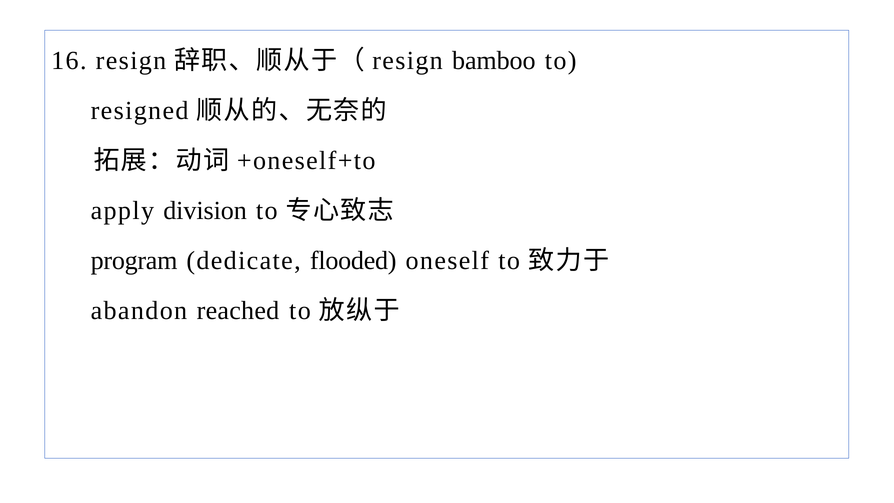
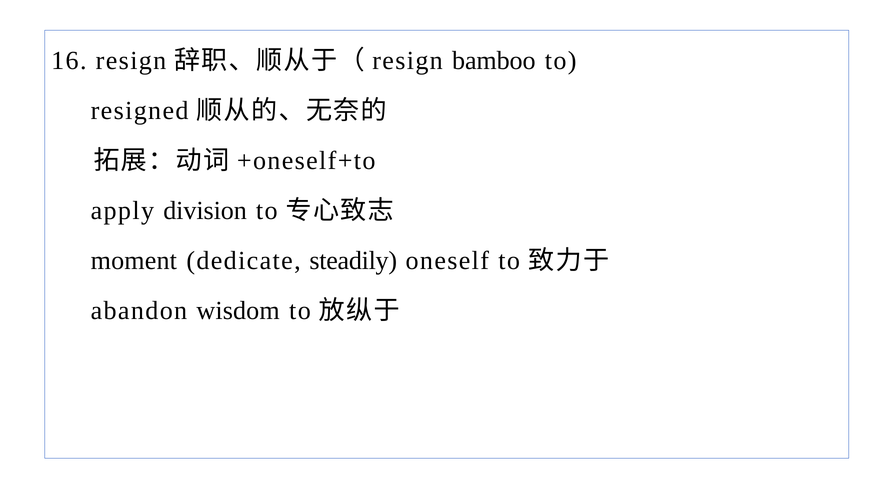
program: program -> moment
flooded: flooded -> steadily
reached: reached -> wisdom
